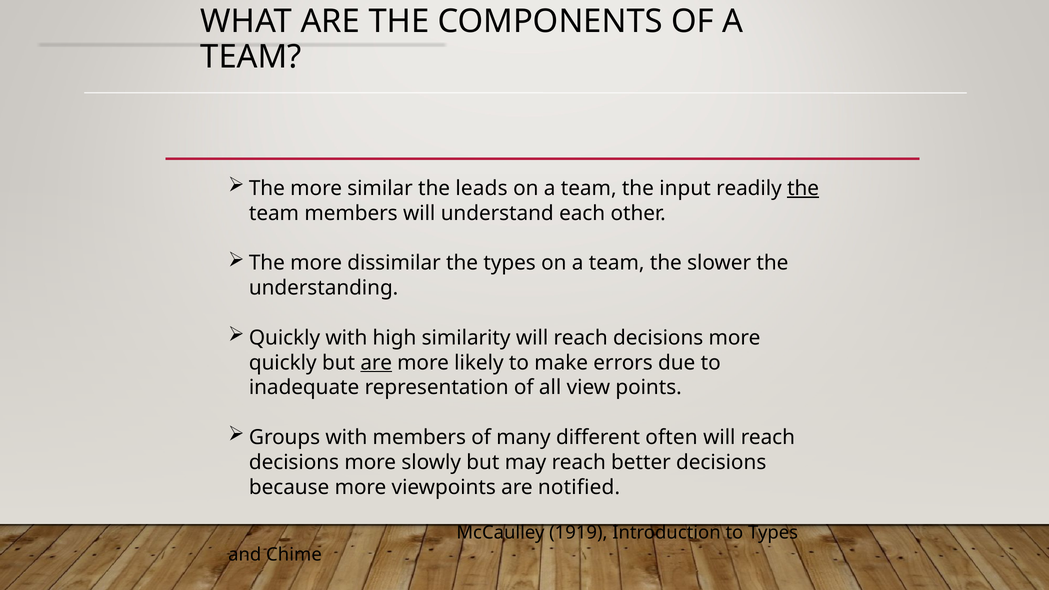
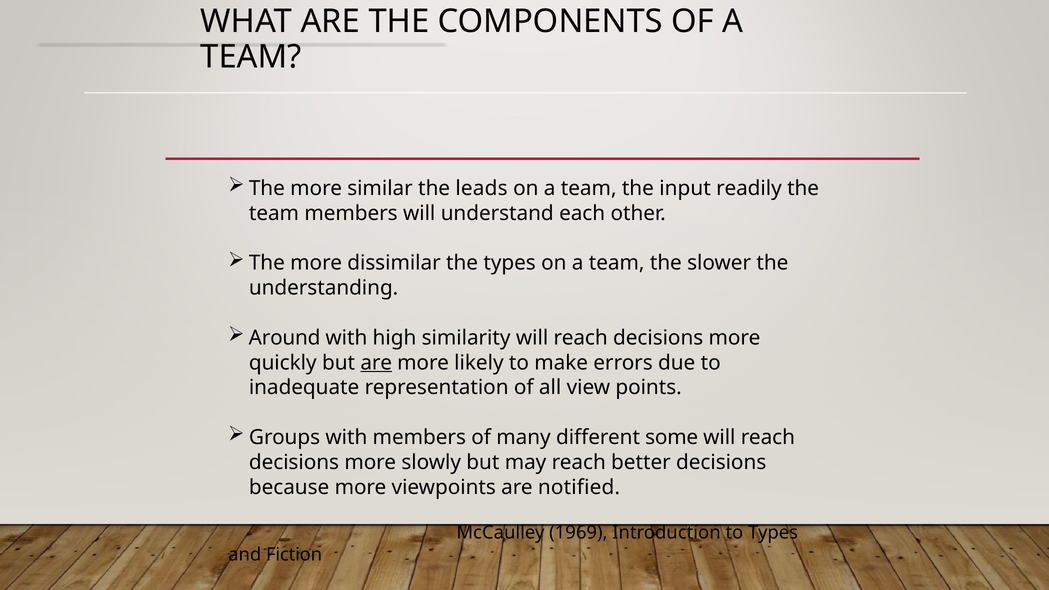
the at (803, 188) underline: present -> none
Quickly at (285, 338): Quickly -> Around
often: often -> some
1919: 1919 -> 1969
Chime: Chime -> Fiction
